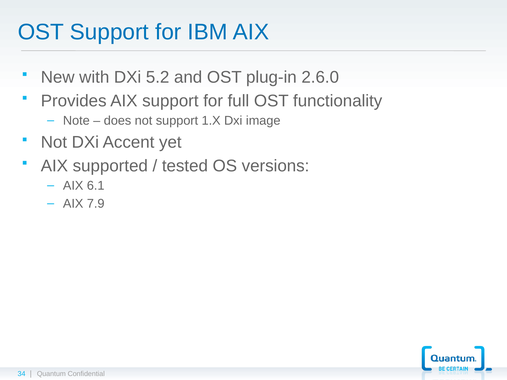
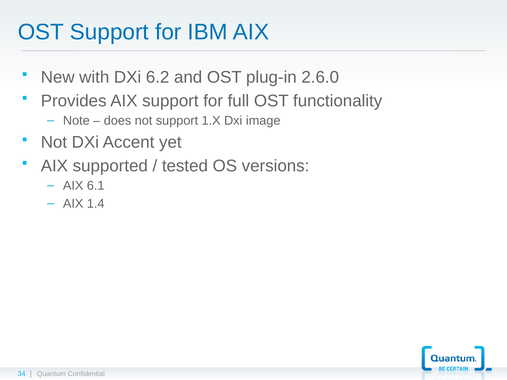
5.2: 5.2 -> 6.2
7.9: 7.9 -> 1.4
